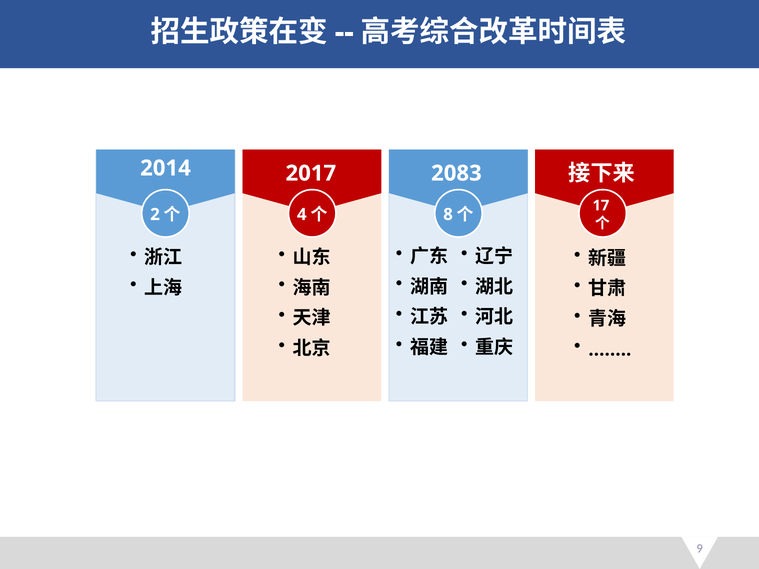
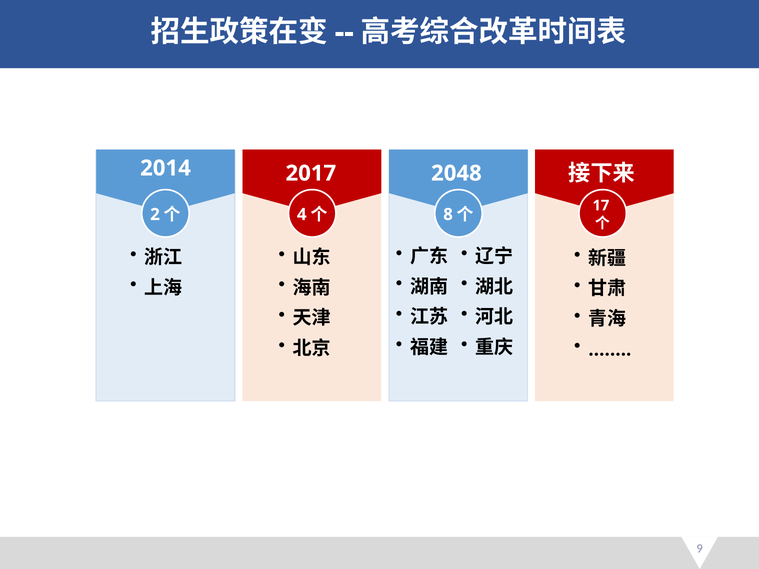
2083: 2083 -> 2048
